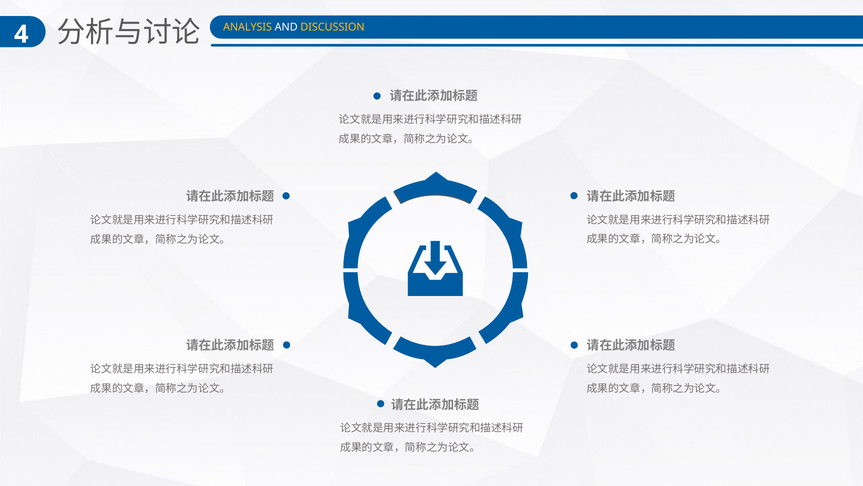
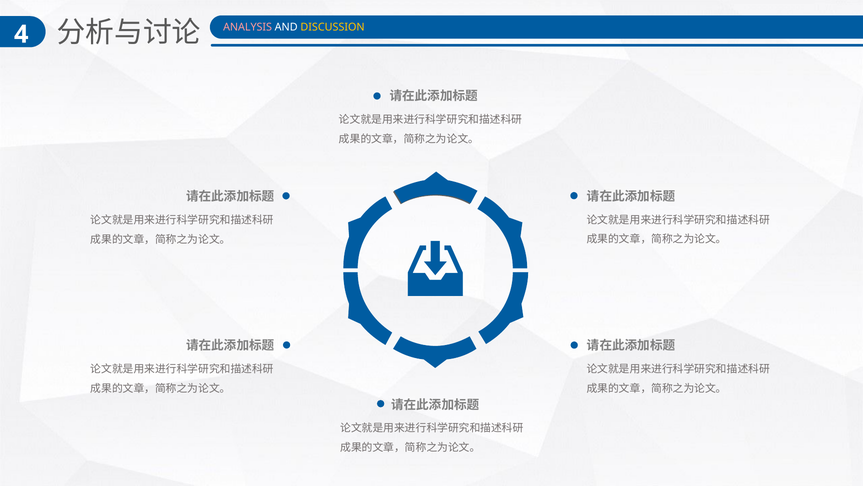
ANALYSIS colour: yellow -> pink
